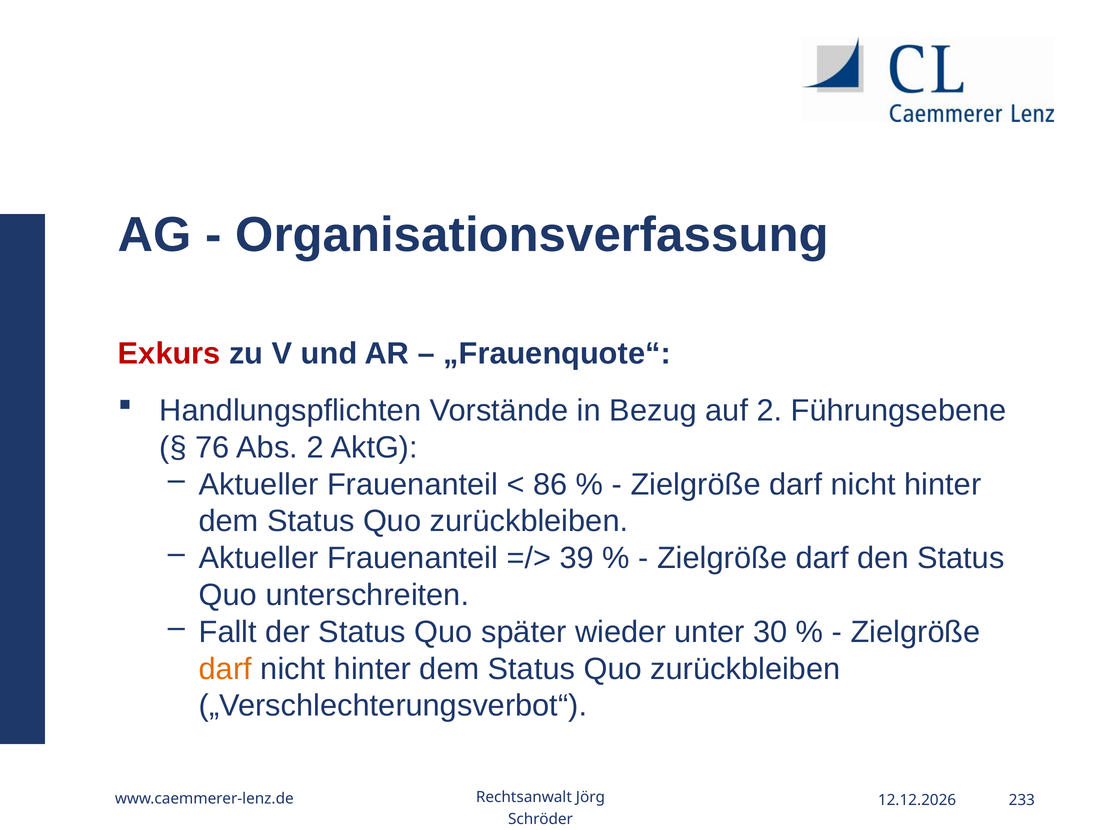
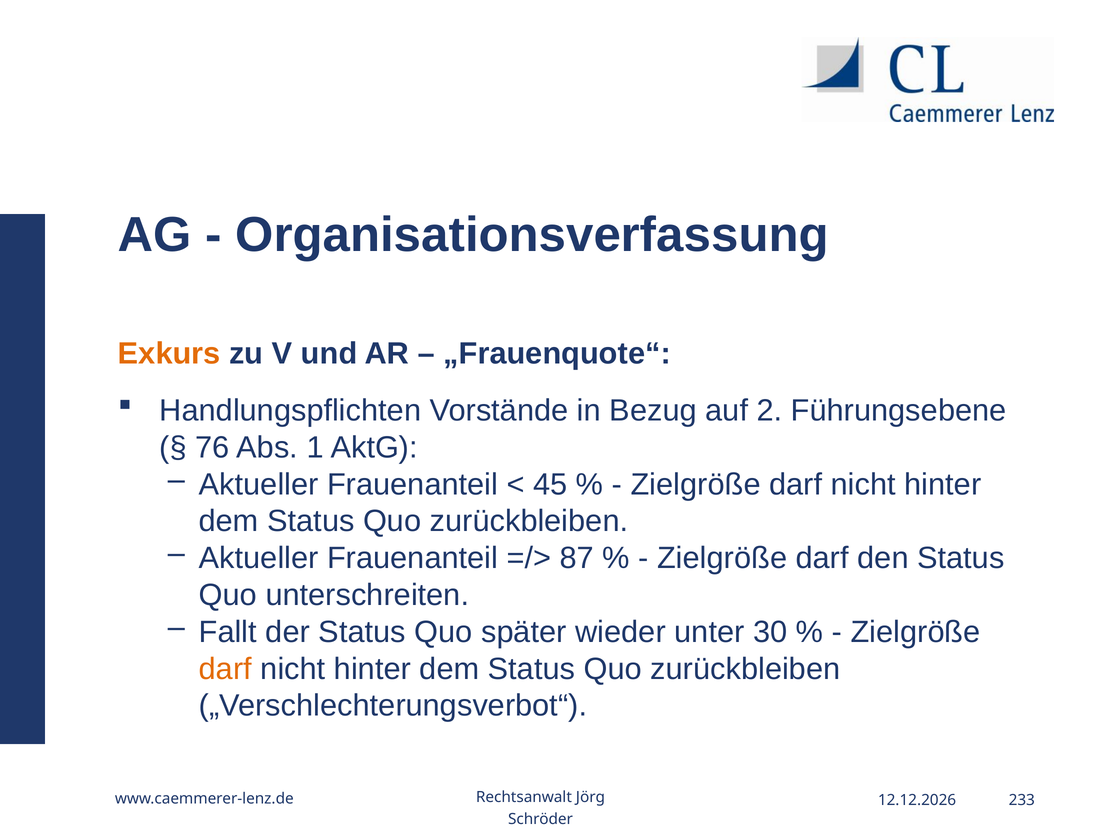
Exkurs colour: red -> orange
Abs 2: 2 -> 1
86: 86 -> 45
39: 39 -> 87
